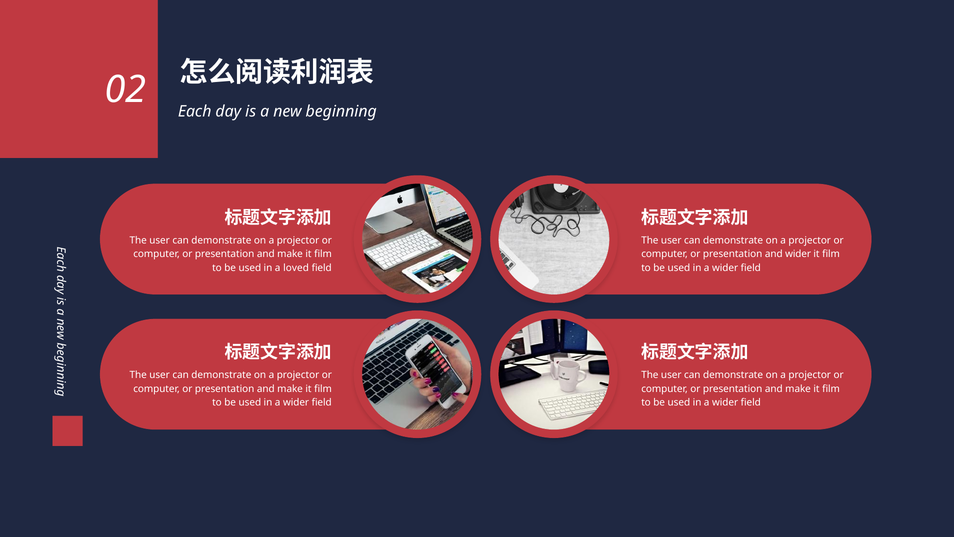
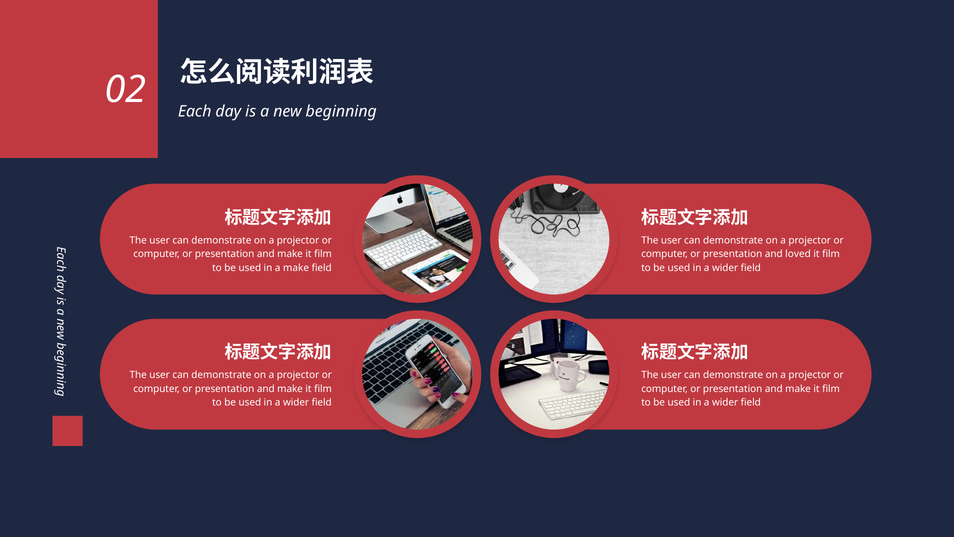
and wider: wider -> loved
a loved: loved -> make
